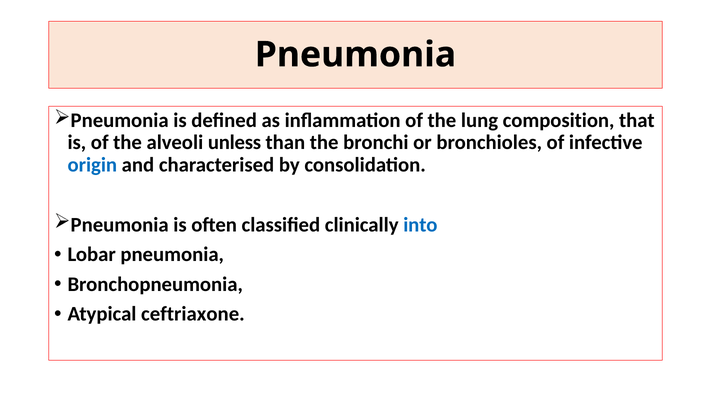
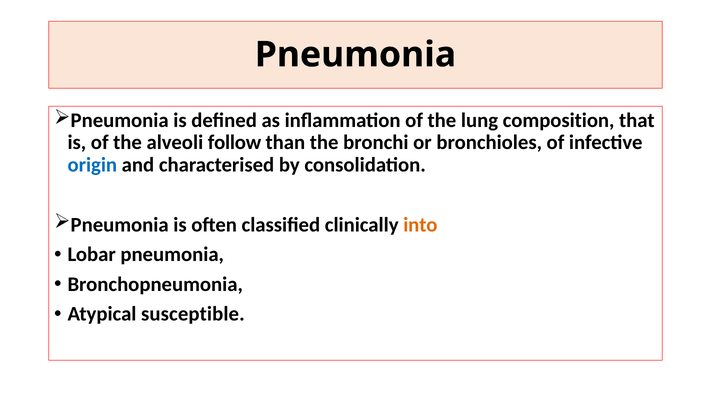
unless: unless -> follow
into colour: blue -> orange
ceftriaxone: ceftriaxone -> susceptible
